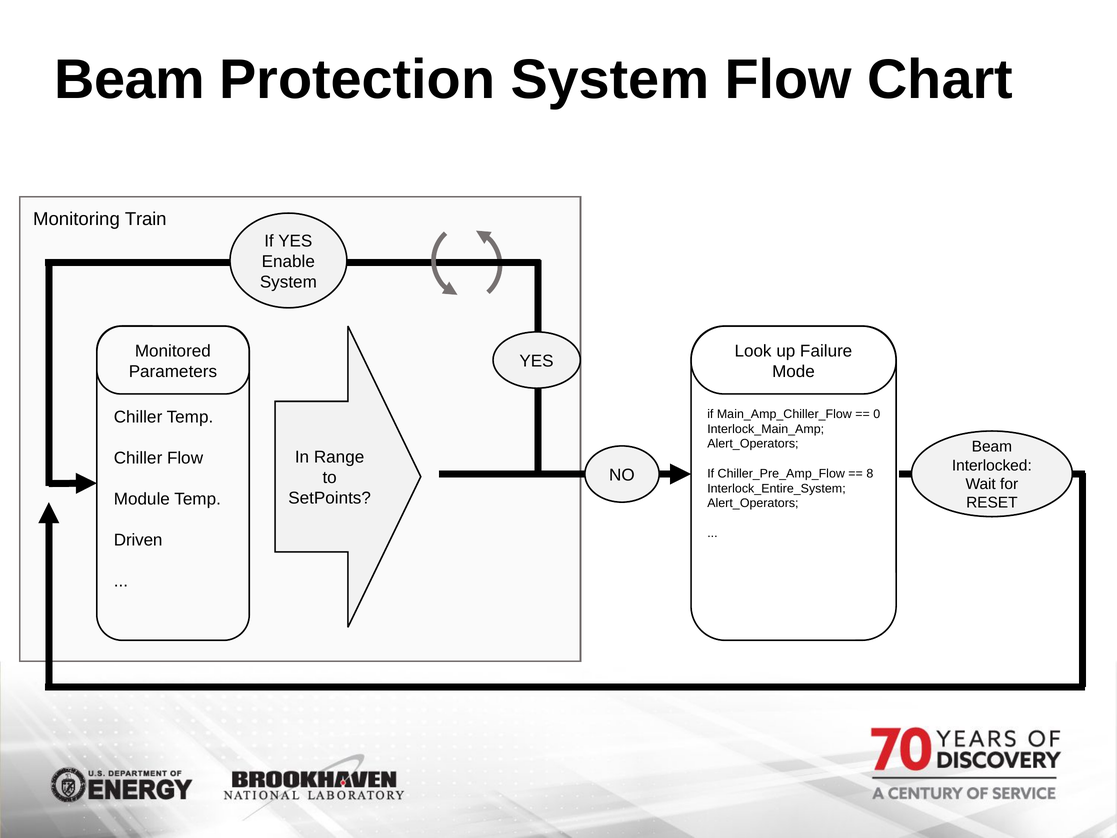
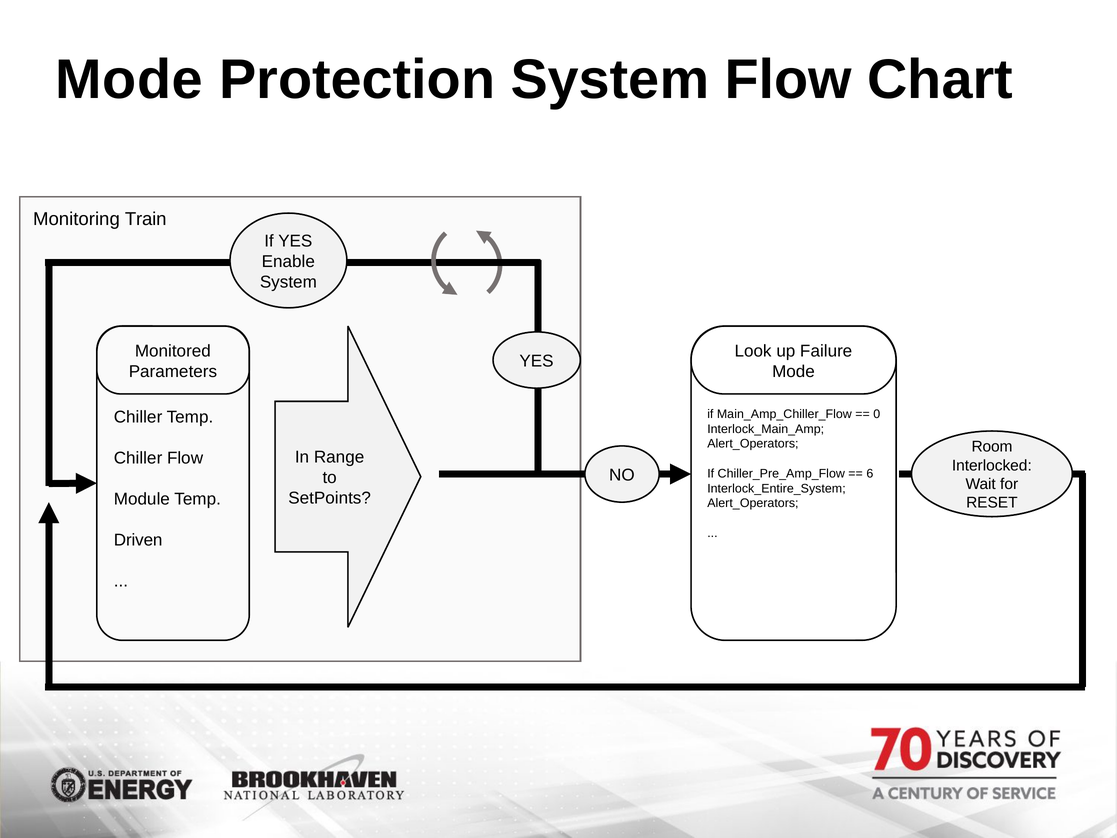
Beam at (130, 80): Beam -> Mode
Beam at (992, 447): Beam -> Room
8: 8 -> 6
